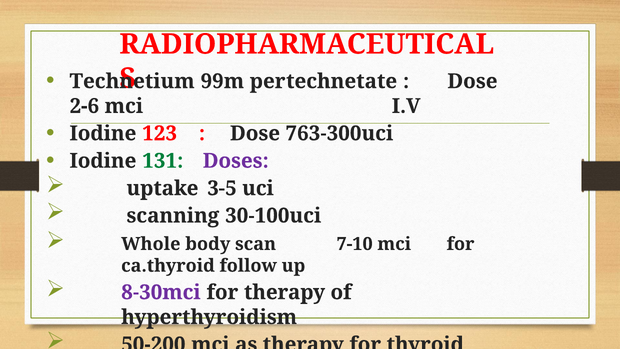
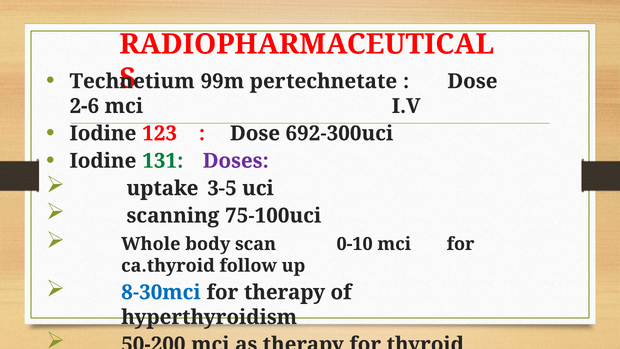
763-300uci: 763-300uci -> 692-300uci
30-100uci: 30-100uci -> 75-100uci
7-10: 7-10 -> 0-10
8-30mci colour: purple -> blue
